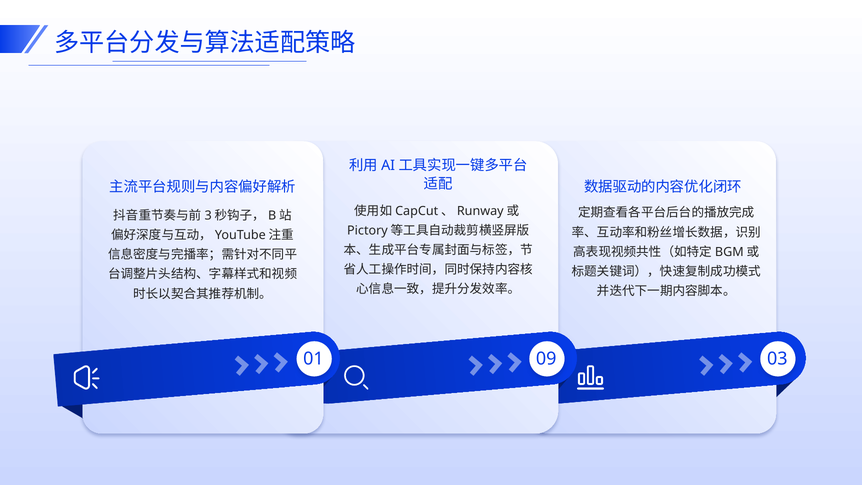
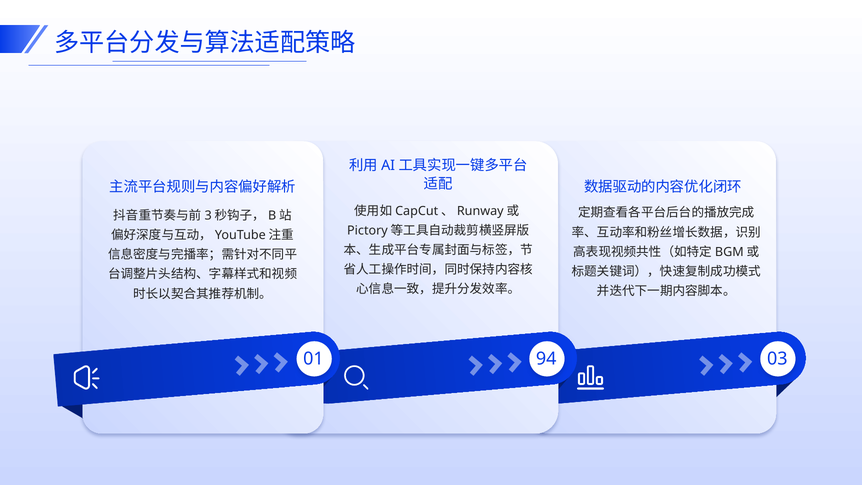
09: 09 -> 94
